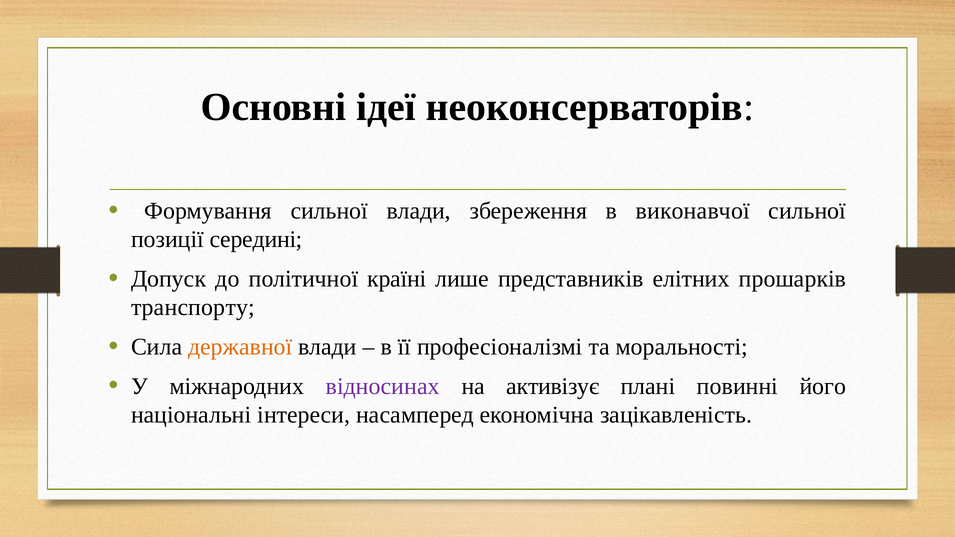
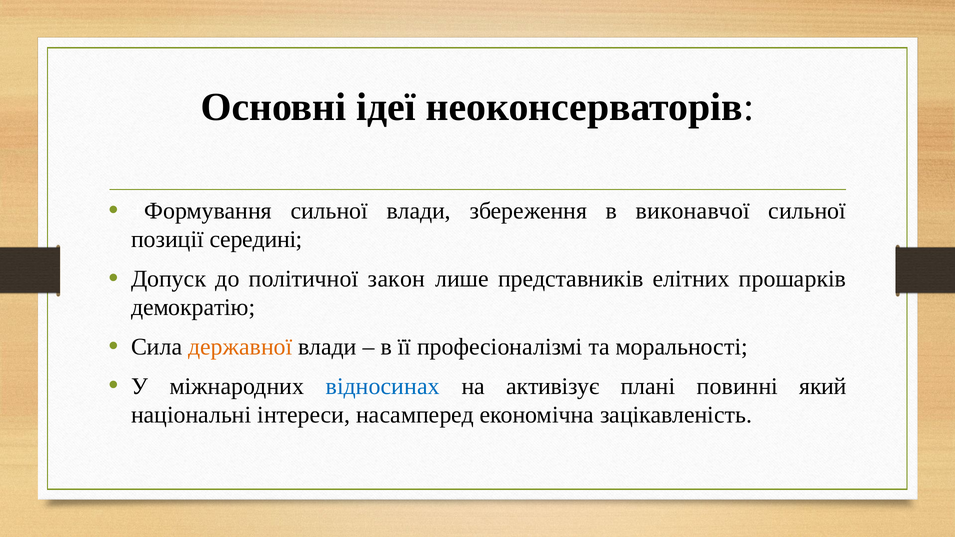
країні: країні -> закон
транспорту: транспорту -> демократію
відносинах colour: purple -> blue
його: його -> який
